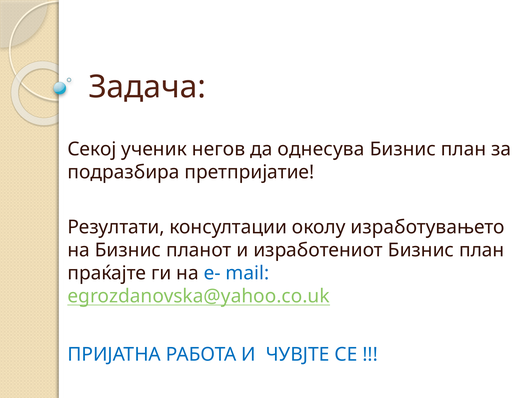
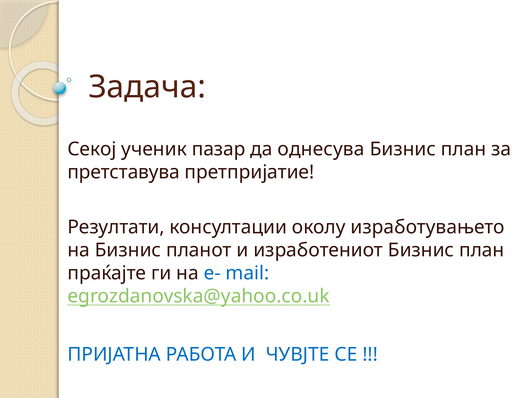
негов: негов -> пазар
подразбира: подразбира -> претставува
